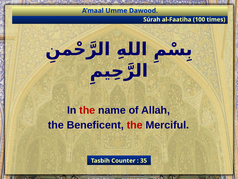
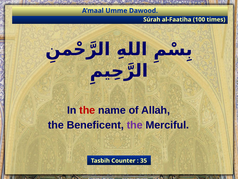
the at (135, 125) colour: red -> purple
